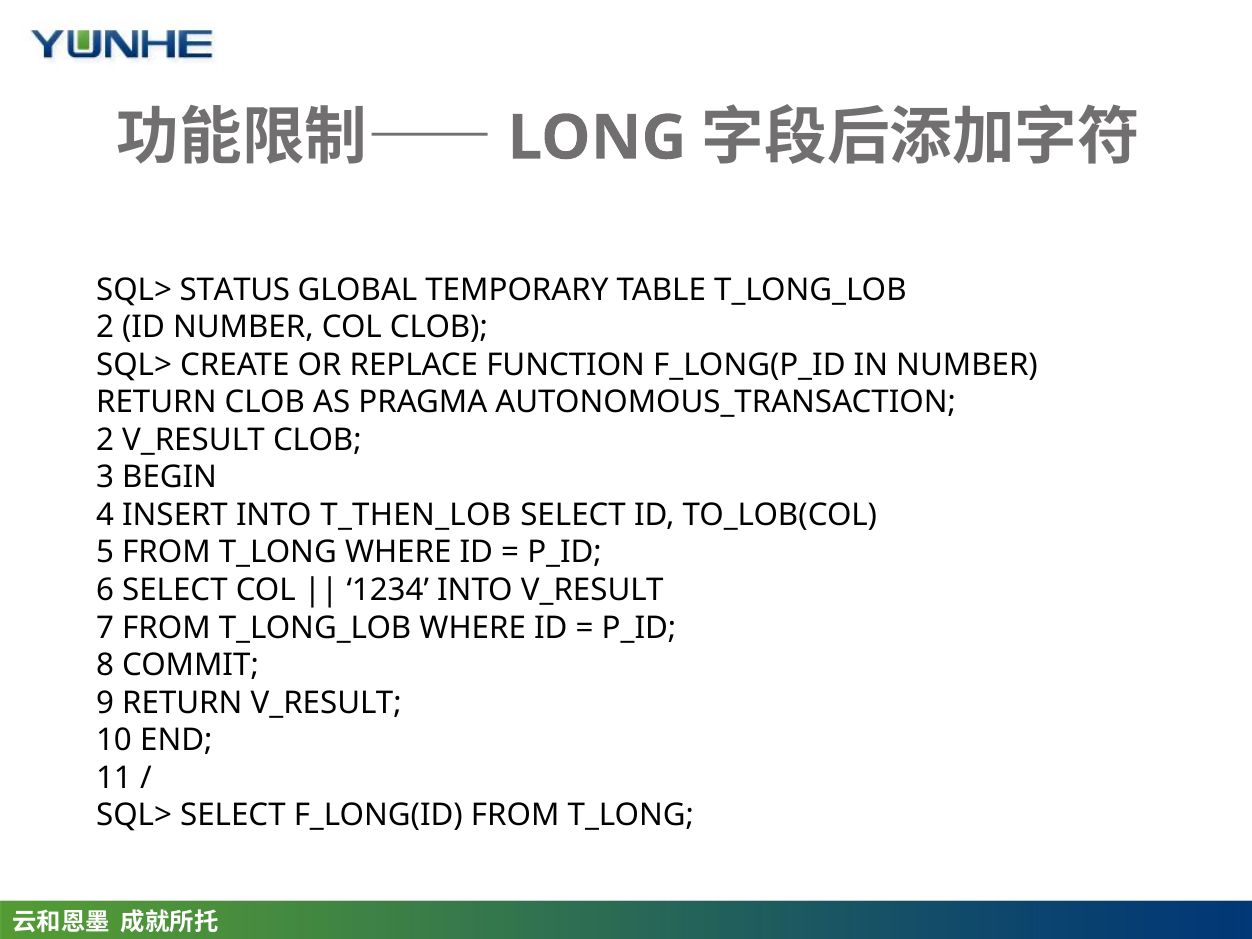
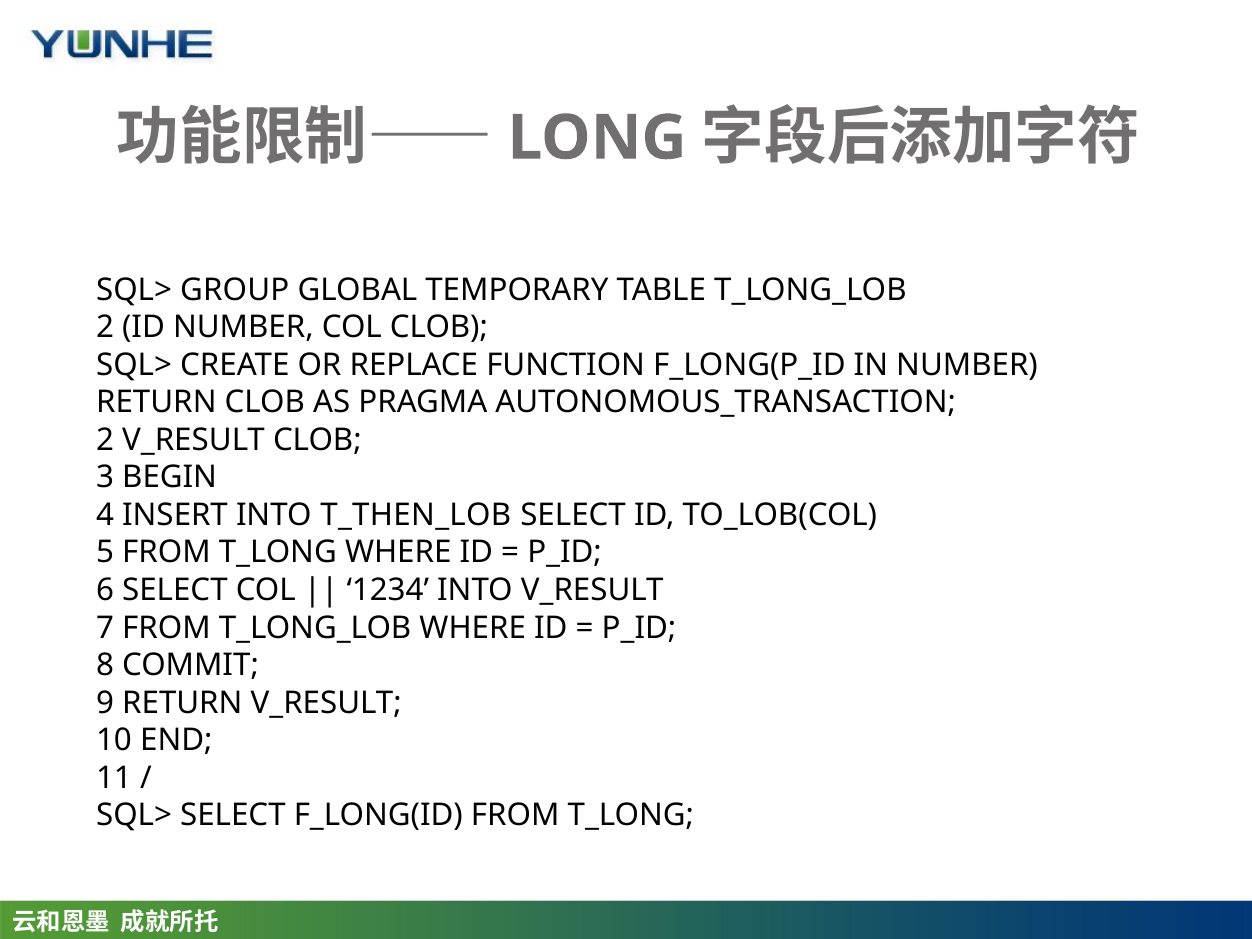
STATUS: STATUS -> GROUP
